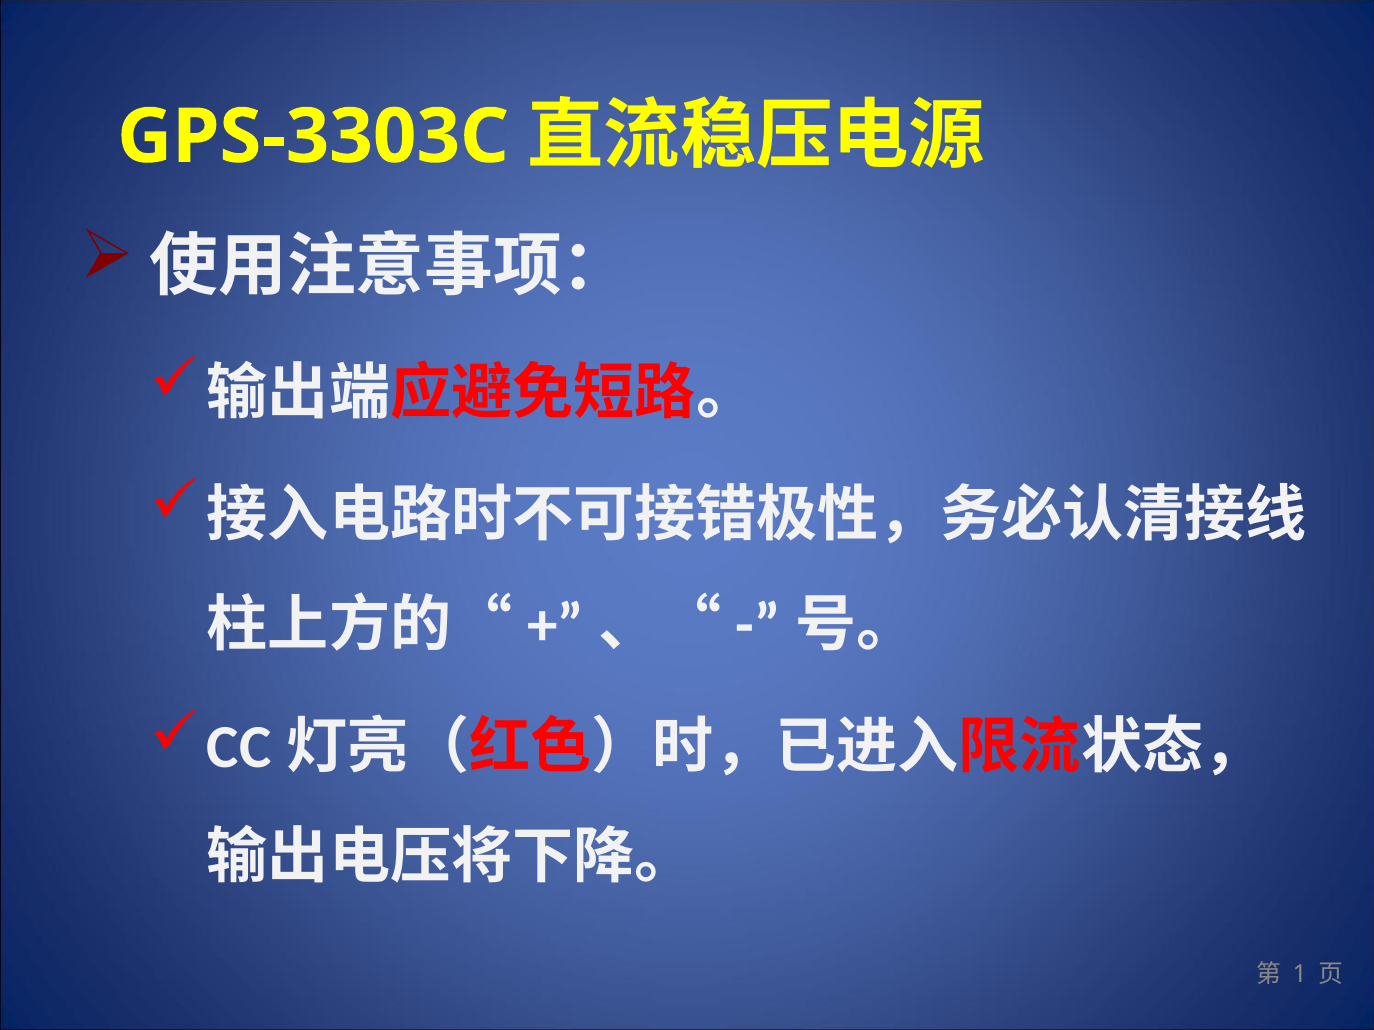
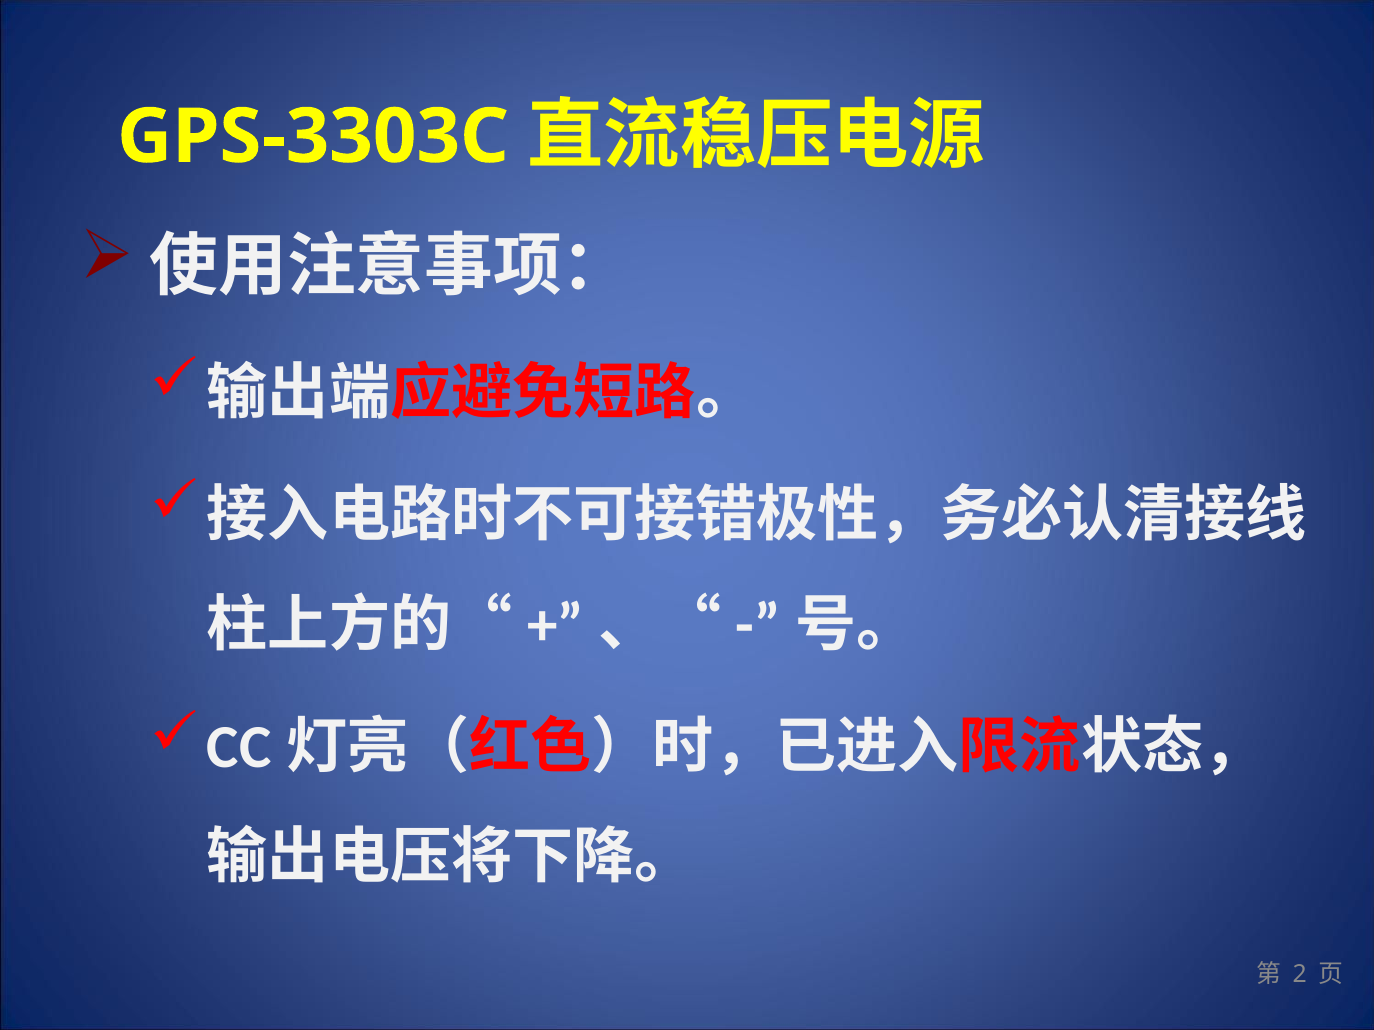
1: 1 -> 2
